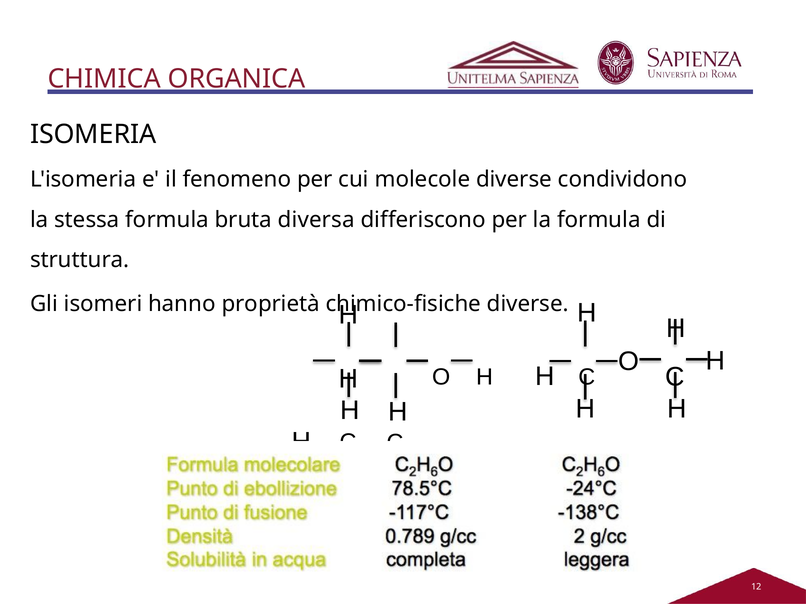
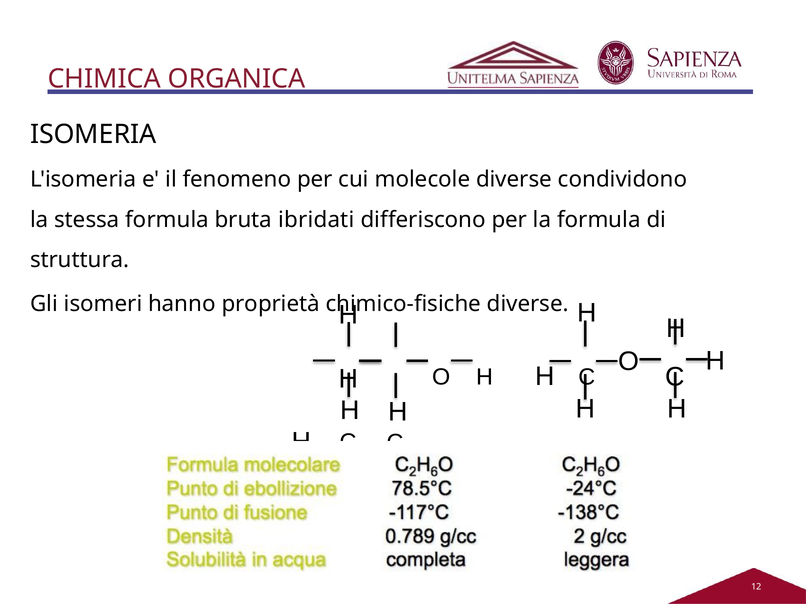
diversa: diversa -> ibridati
